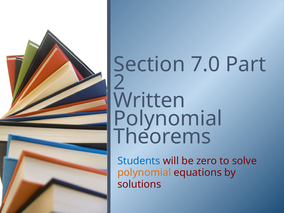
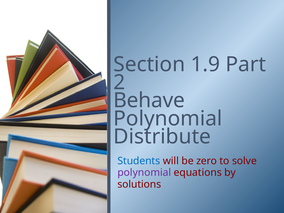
7.0: 7.0 -> 1.9
Written: Written -> Behave
Theorems: Theorems -> Distribute
polynomial at (144, 173) colour: orange -> purple
